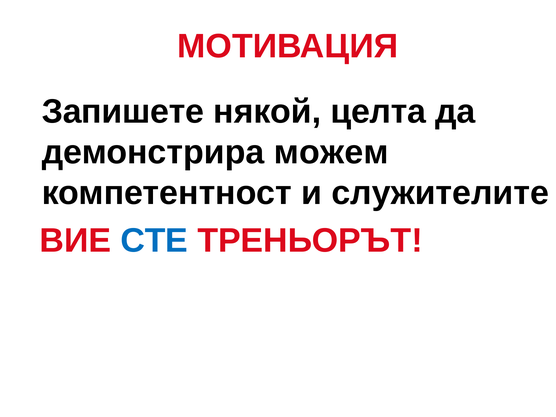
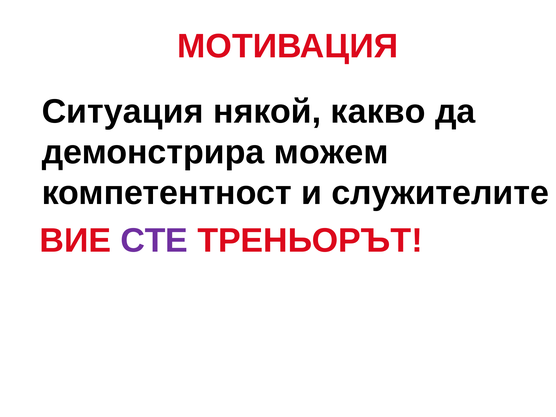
Запишете: Запишете -> Ситуация
целта: целта -> какво
СТЕ colour: blue -> purple
